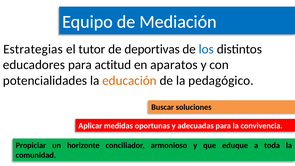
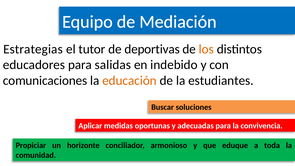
los colour: blue -> orange
actitud: actitud -> salidas
aparatos: aparatos -> indebido
potencialidades: potencialidades -> comunicaciones
pedagógico: pedagógico -> estudiantes
